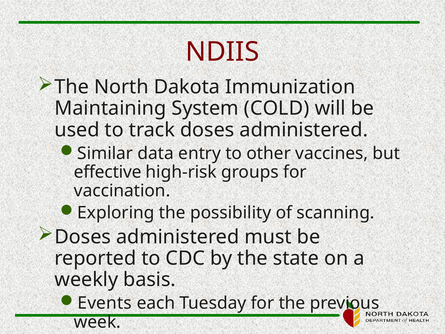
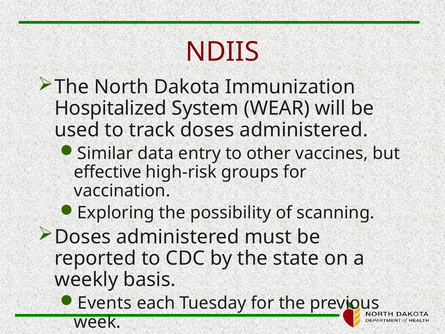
Maintaining: Maintaining -> Hospitalized
COLD: COLD -> WEAR
